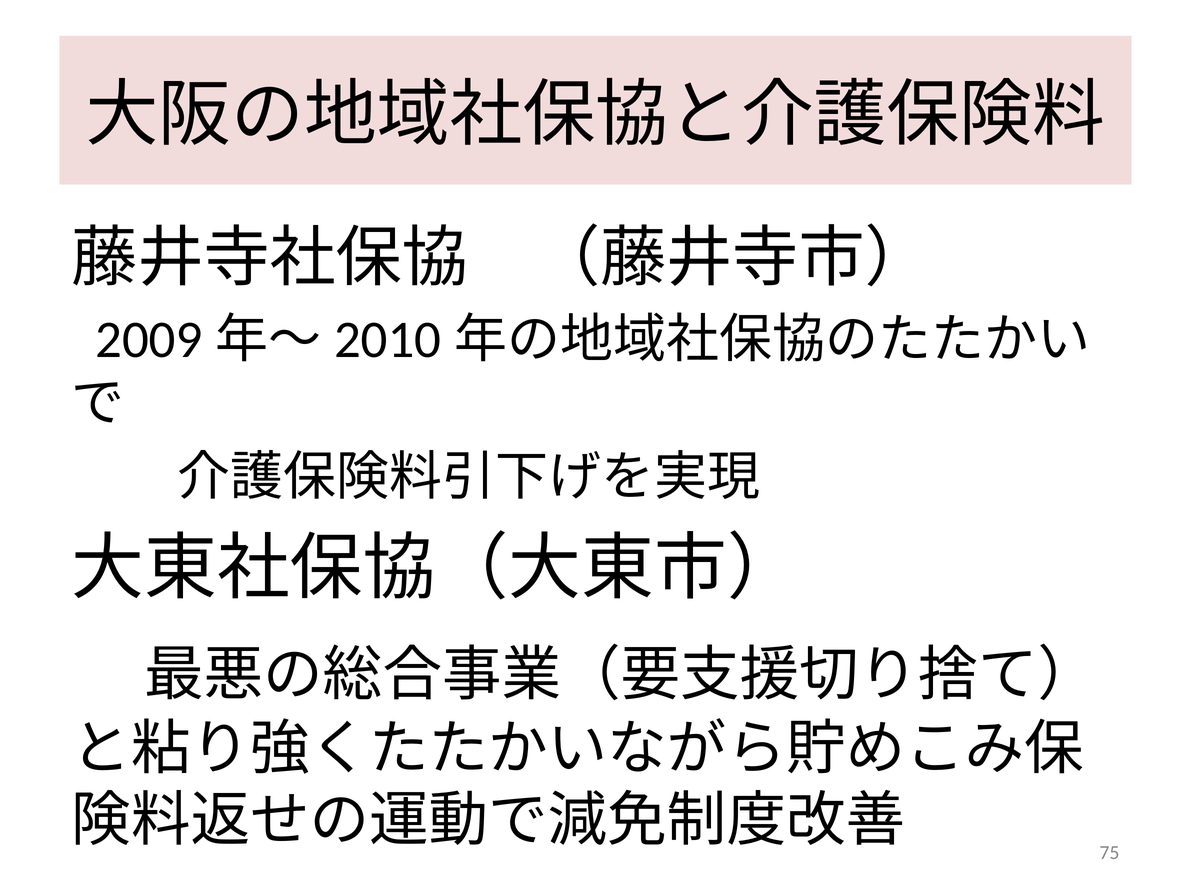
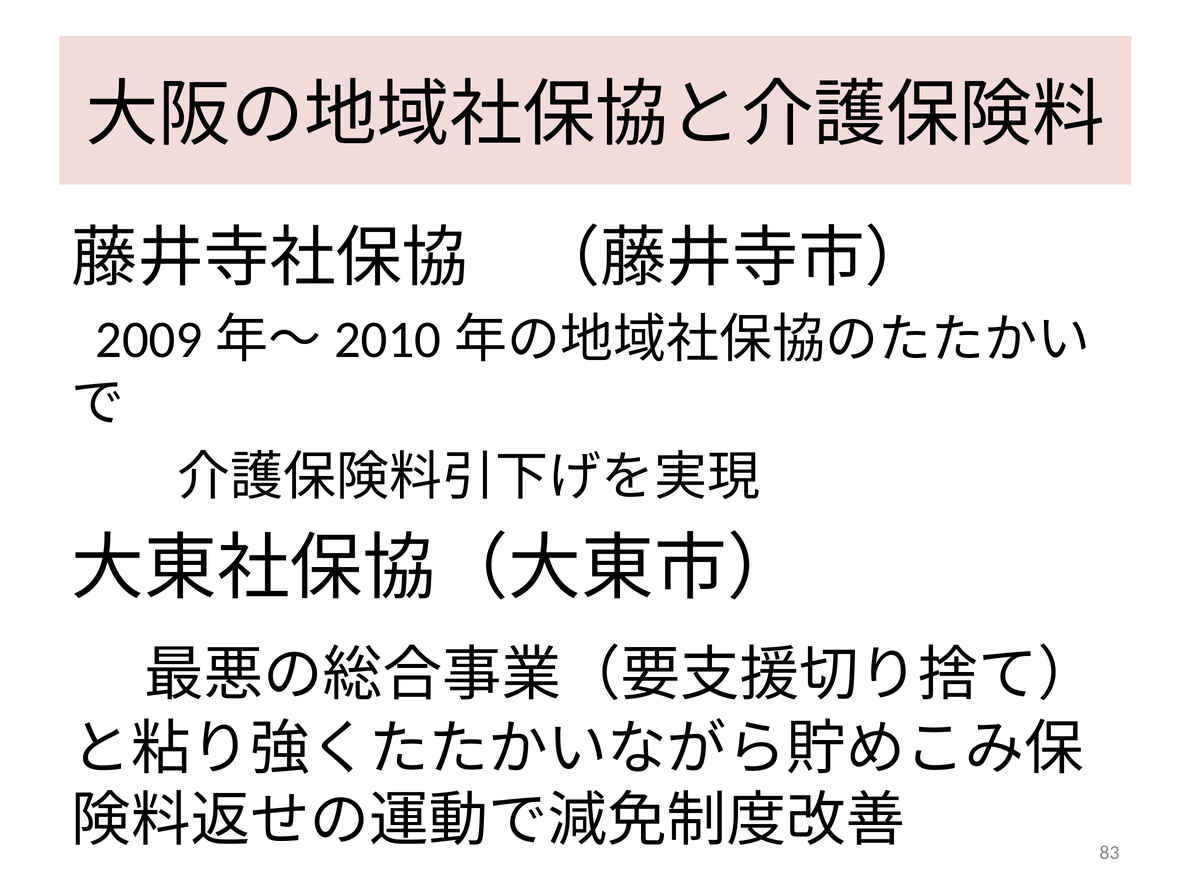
75: 75 -> 83
